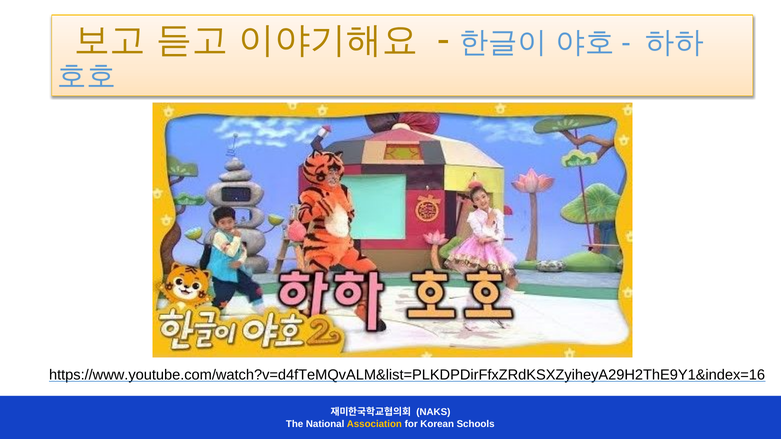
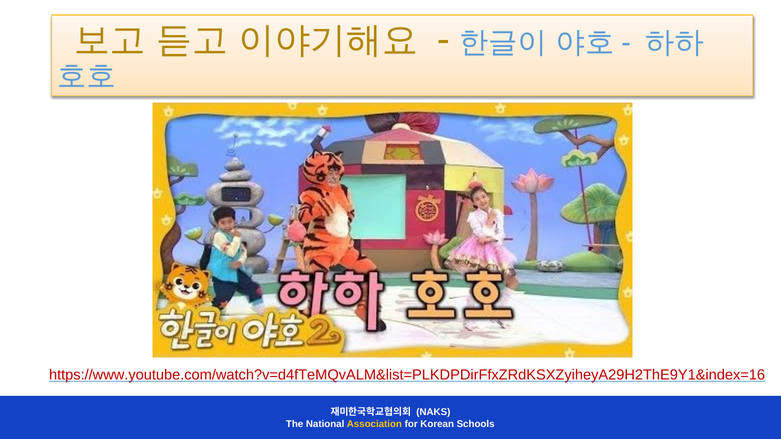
https://www.youtube.com/watch?v=d4fTeMQvALM&list=PLKDPDirFfxZRdKSXZyiheyA29H2ThE9Y1&index=16 colour: black -> red
